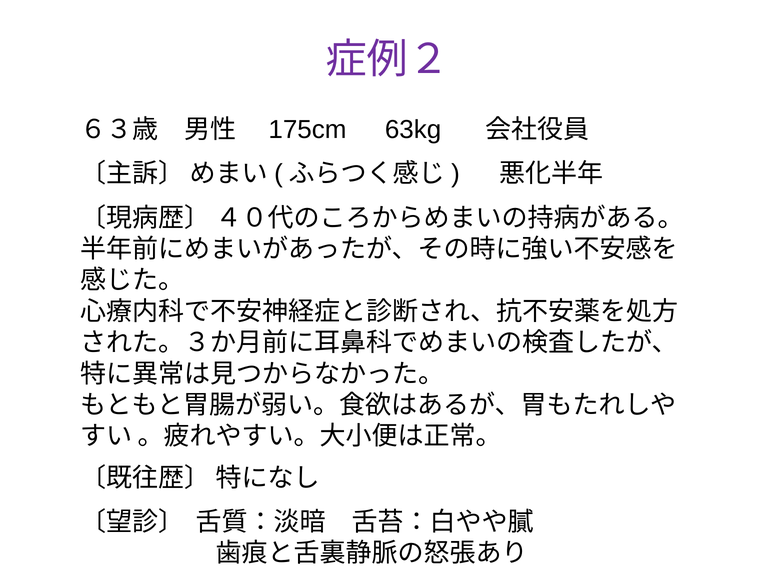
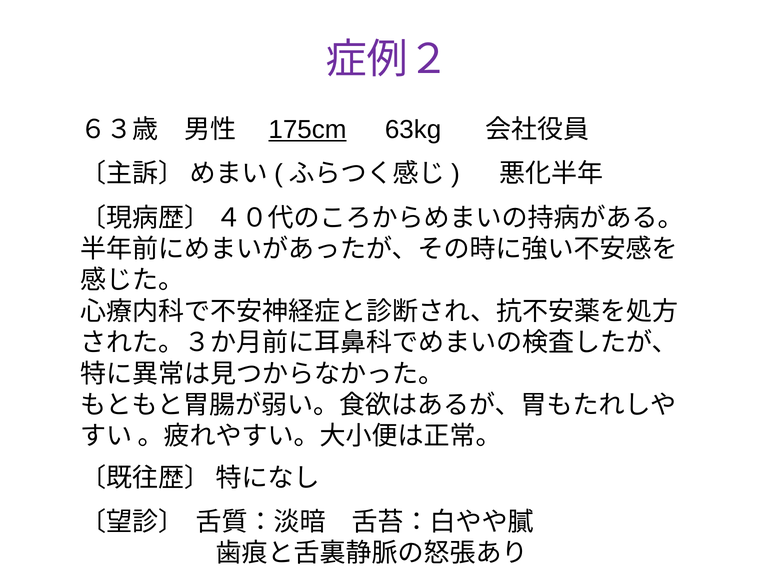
175cm underline: none -> present
